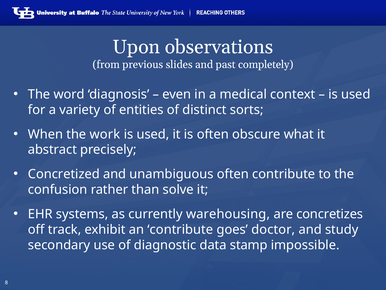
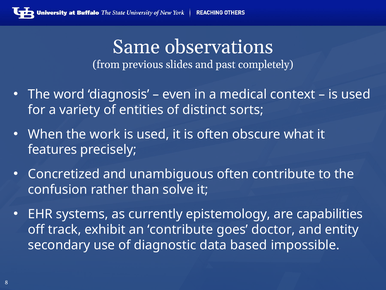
Upon: Upon -> Same
abstract: abstract -> features
warehousing: warehousing -> epistemology
concretizes: concretizes -> capabilities
study: study -> entity
stamp: stamp -> based
